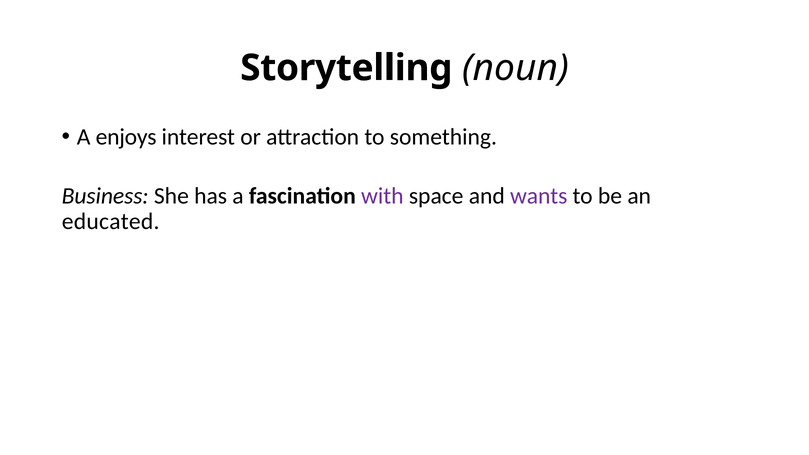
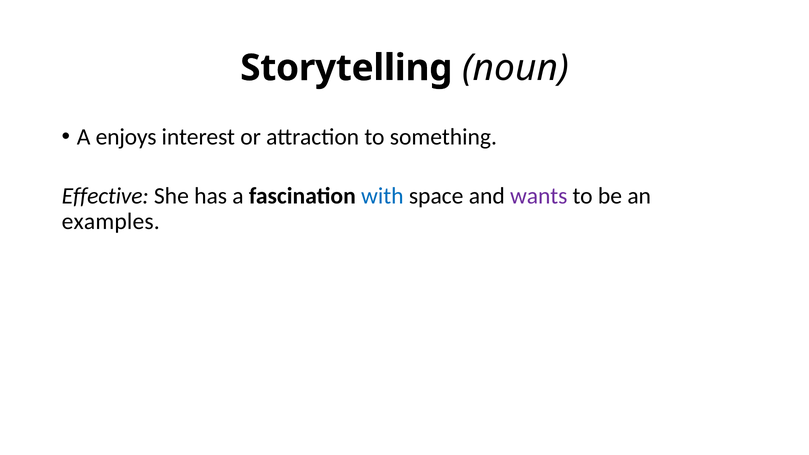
Business: Business -> Effective
with colour: purple -> blue
educated: educated -> examples
